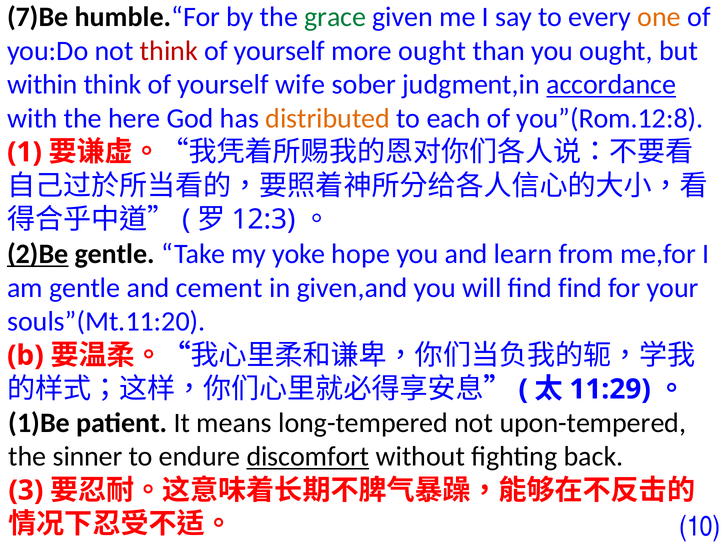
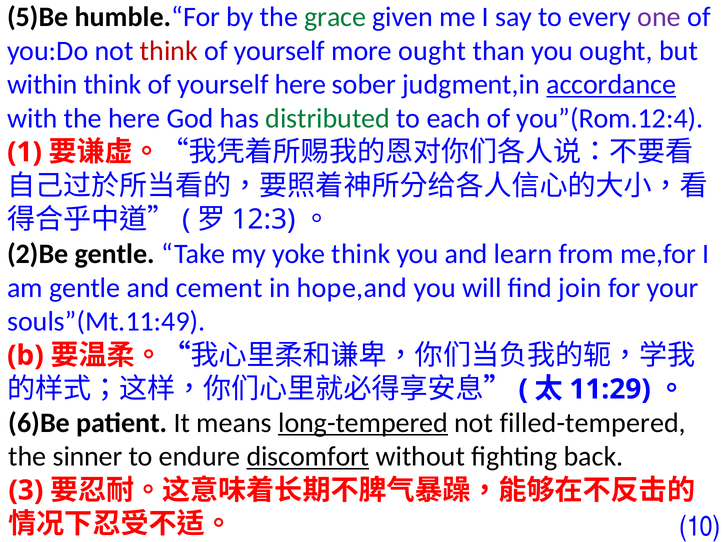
7)Be: 7)Be -> 5)Be
one colour: orange -> purple
yourself wife: wife -> here
distributed colour: orange -> green
you”(Rom.12:8: you”(Rom.12:8 -> you”(Rom.12:4
2)Be underline: present -> none
yoke hope: hope -> think
given,and: given,and -> hope,and
find find: find -> join
souls”(Mt.11:20: souls”(Mt.11:20 -> souls”(Mt.11:49
1)Be: 1)Be -> 6)Be
long-tempered underline: none -> present
upon-tempered: upon-tempered -> filled-tempered
